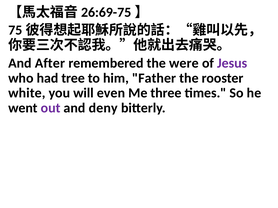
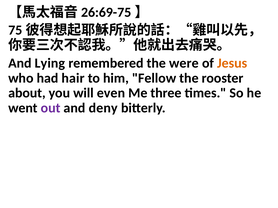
After: After -> Lying
Jesus colour: purple -> orange
tree: tree -> hair
Father: Father -> Fellow
white: white -> about
